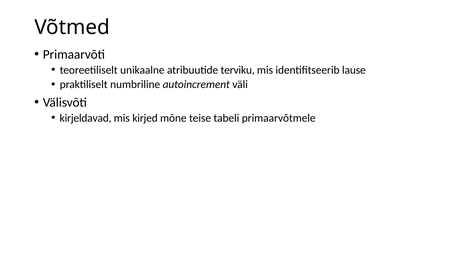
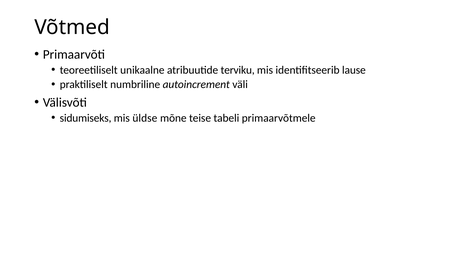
kirjeldavad: kirjeldavad -> sidumiseks
kirjed: kirjed -> üldse
